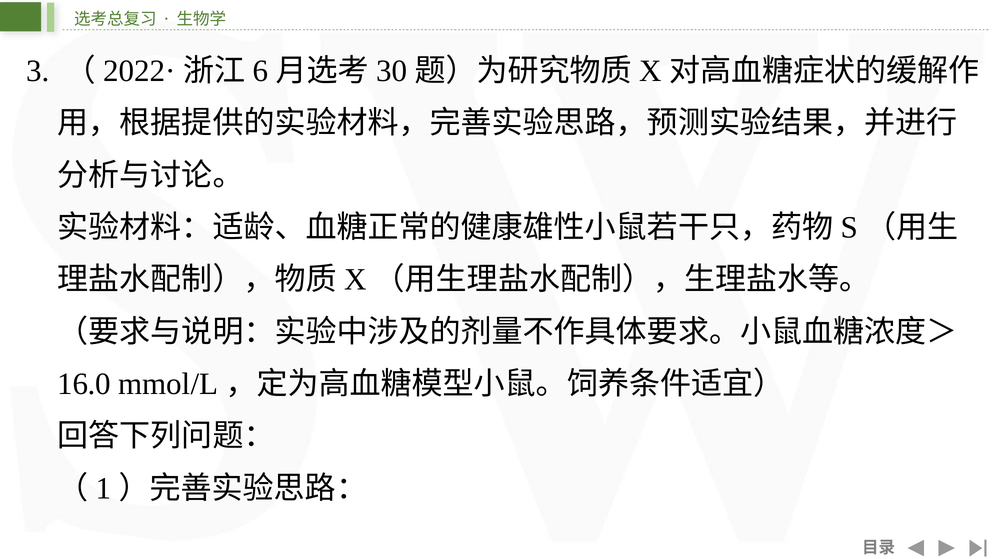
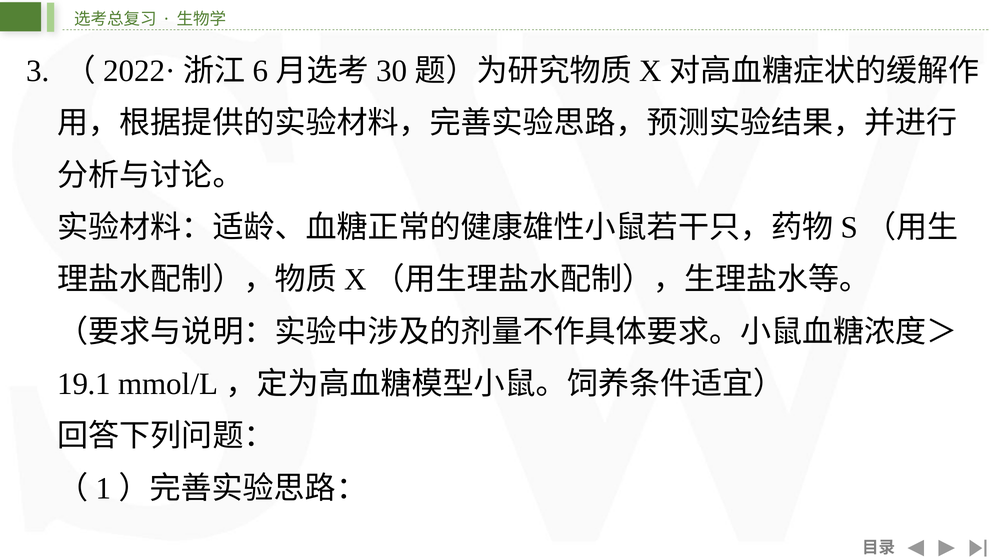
16.0: 16.0 -> 19.1
